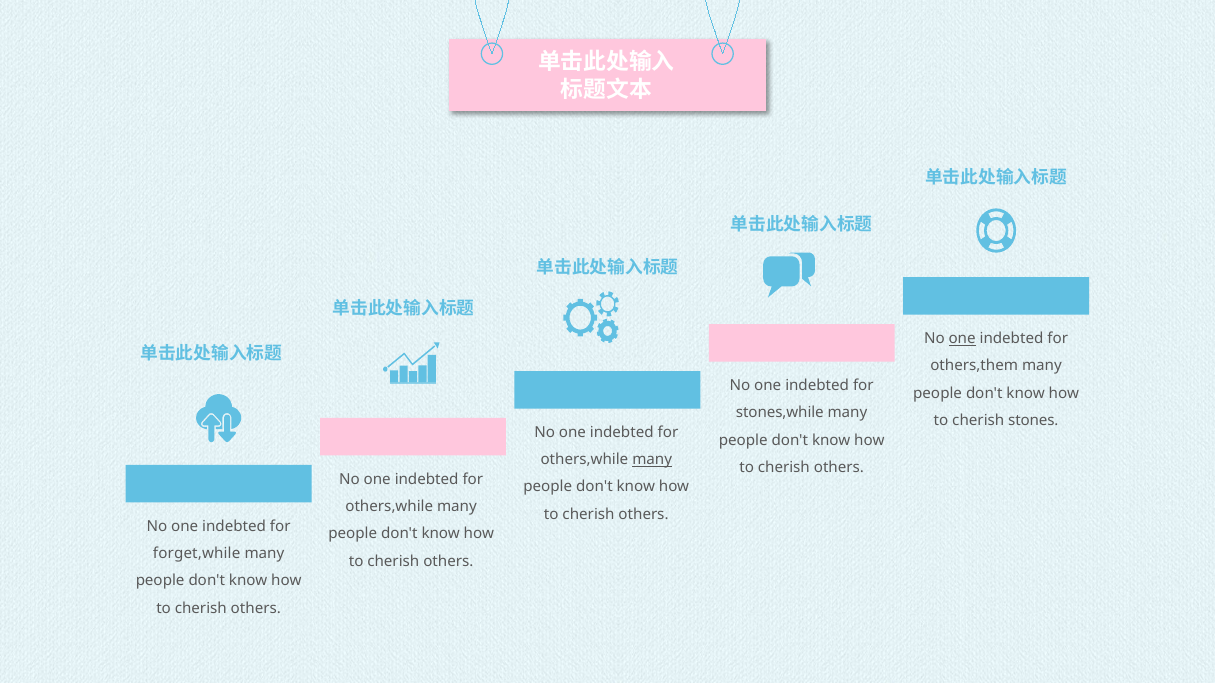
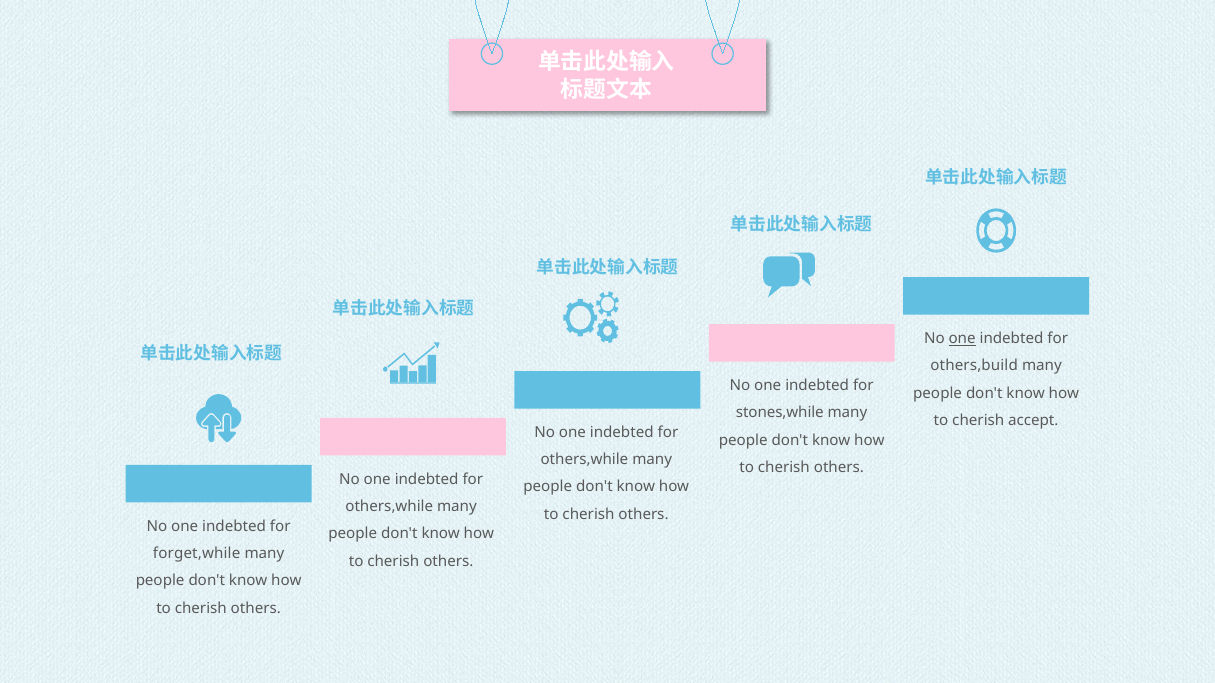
others,them: others,them -> others,build
stones: stones -> accept
many at (652, 460) underline: present -> none
